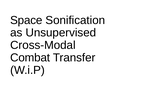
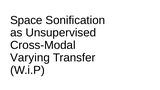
Combat: Combat -> Varying
